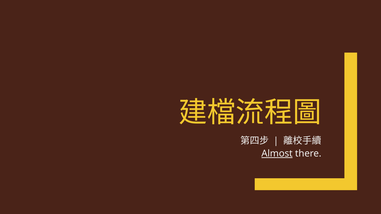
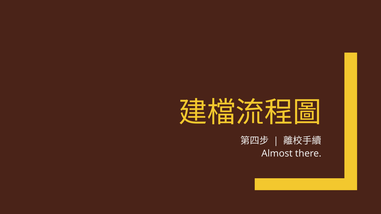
Almost underline: present -> none
